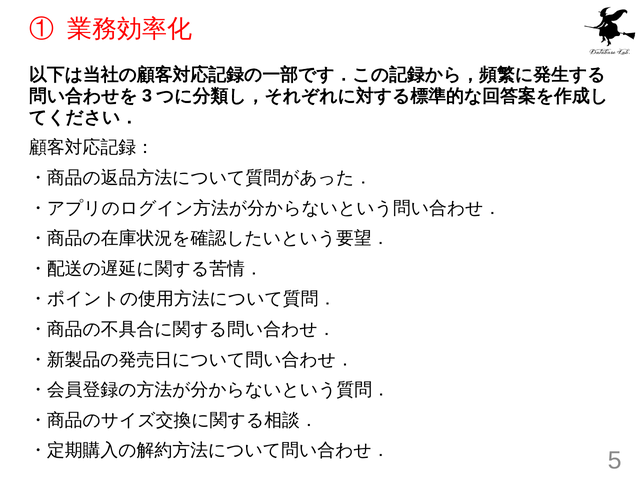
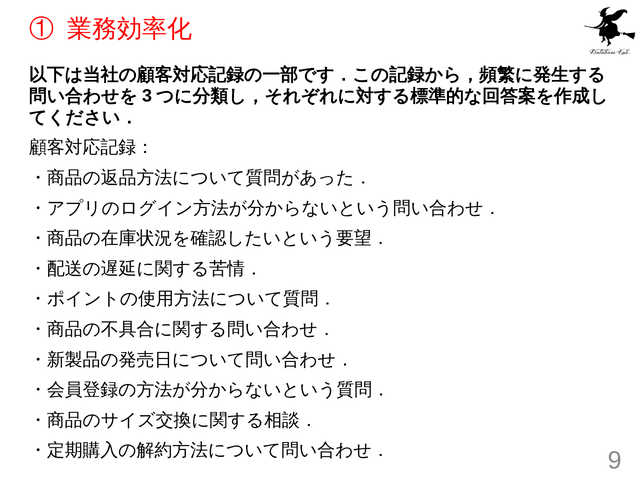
5: 5 -> 9
